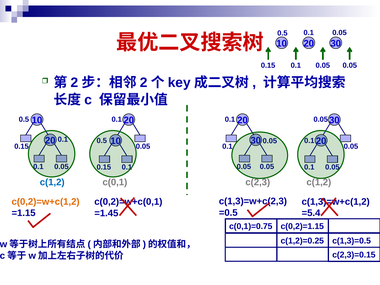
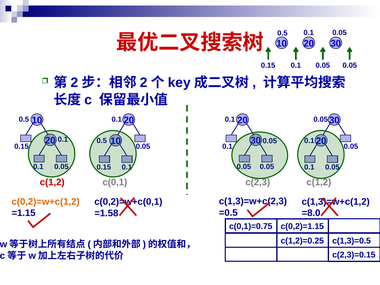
c(1,2 at (52, 182) colour: blue -> red
=5.4: =5.4 -> =8.0
=1.45: =1.45 -> =1.58
